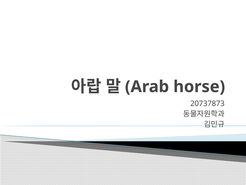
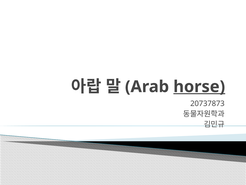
horse underline: none -> present
